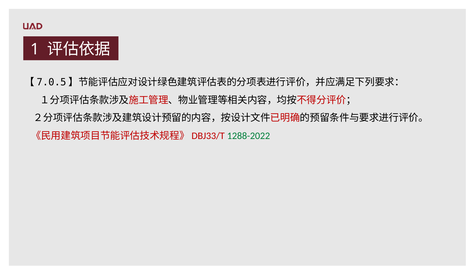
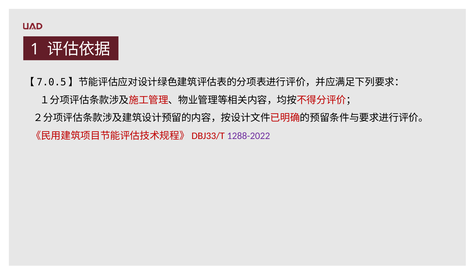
1288-2022 colour: green -> purple
